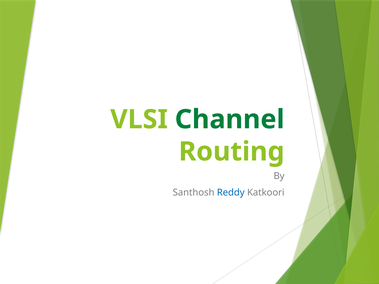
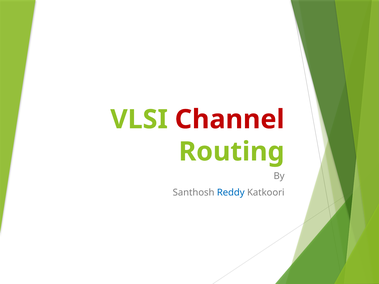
Channel colour: green -> red
